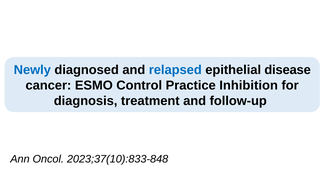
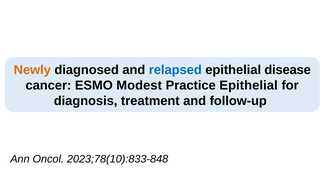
Newly colour: blue -> orange
Control: Control -> Modest
Practice Inhibition: Inhibition -> Epithelial
2023;37(10):833-848: 2023;37(10):833-848 -> 2023;78(10):833-848
